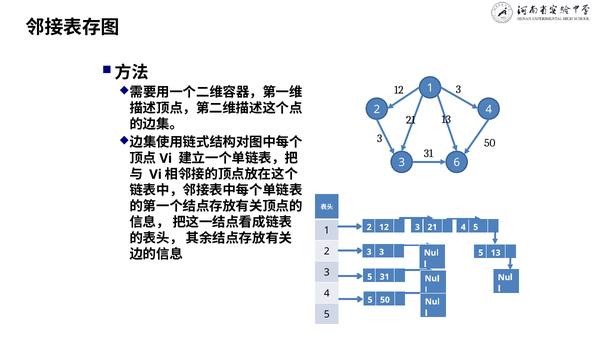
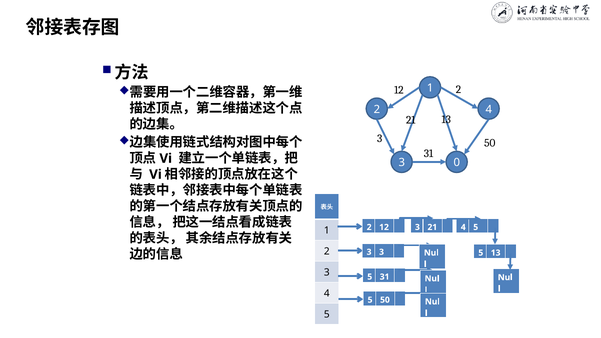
3 at (458, 90): 3 -> 2
6: 6 -> 0
